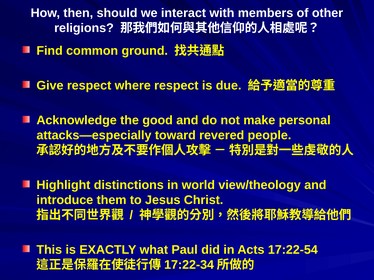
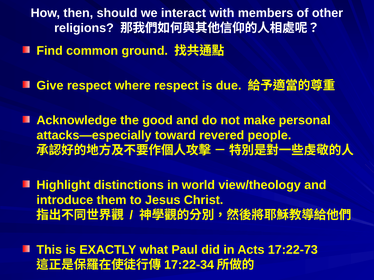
17:22-54: 17:22-54 -> 17:22-73
